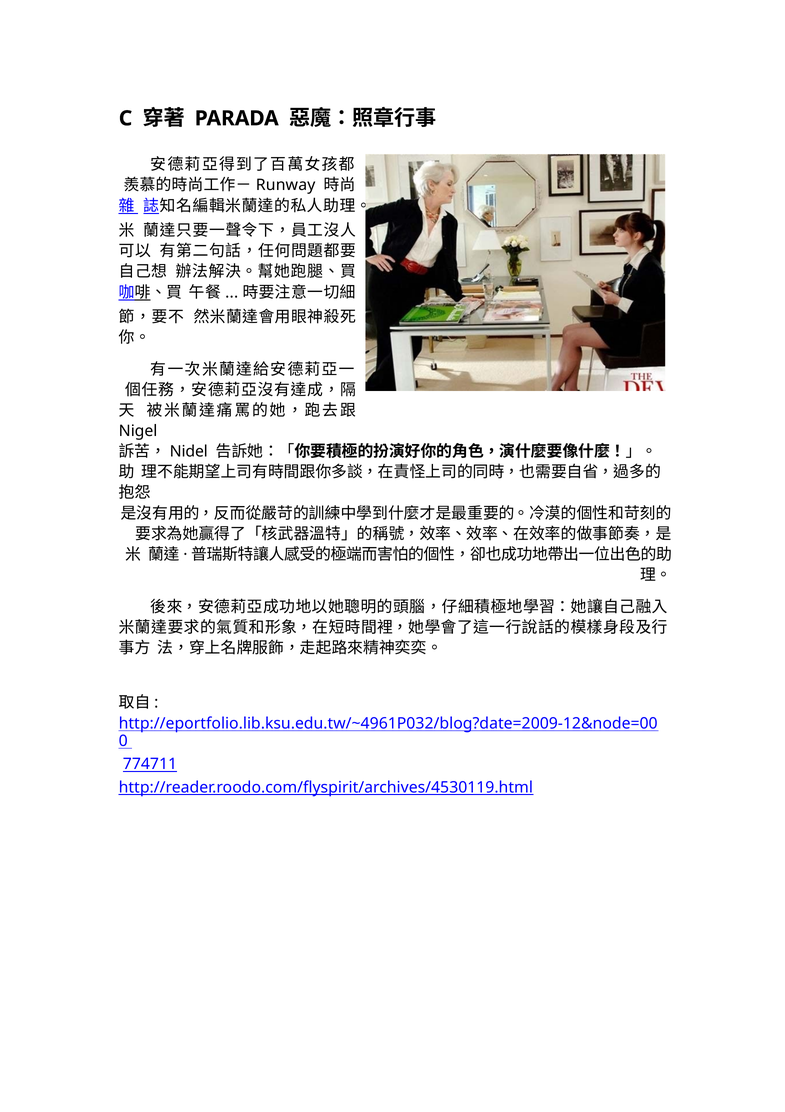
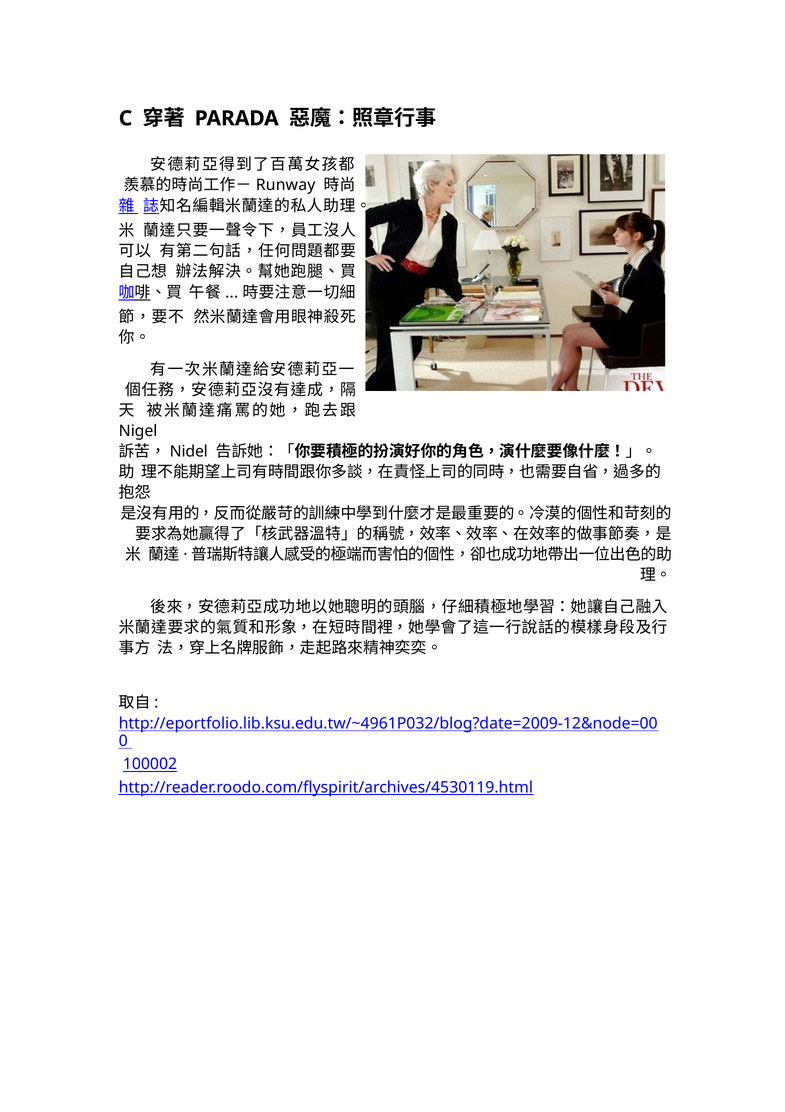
774711: 774711 -> 100002
